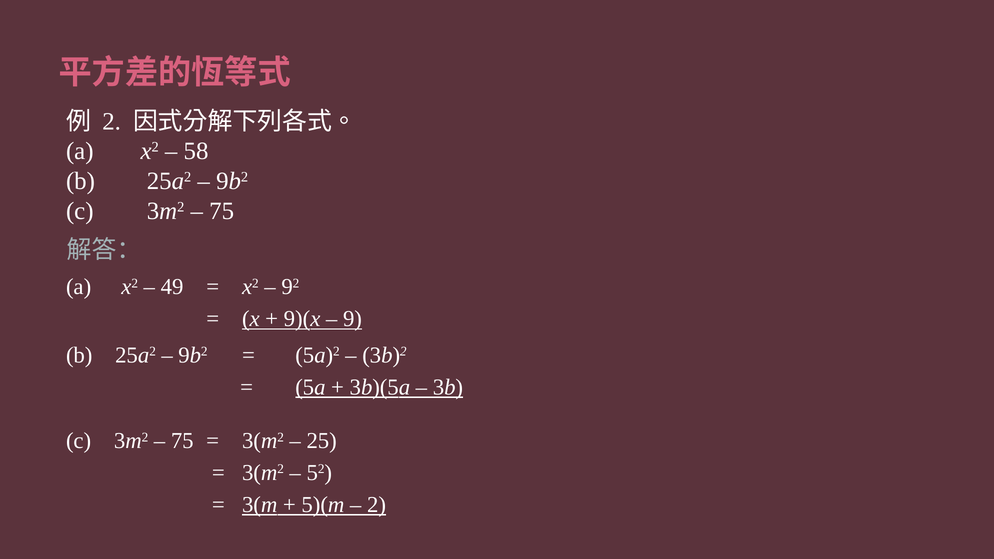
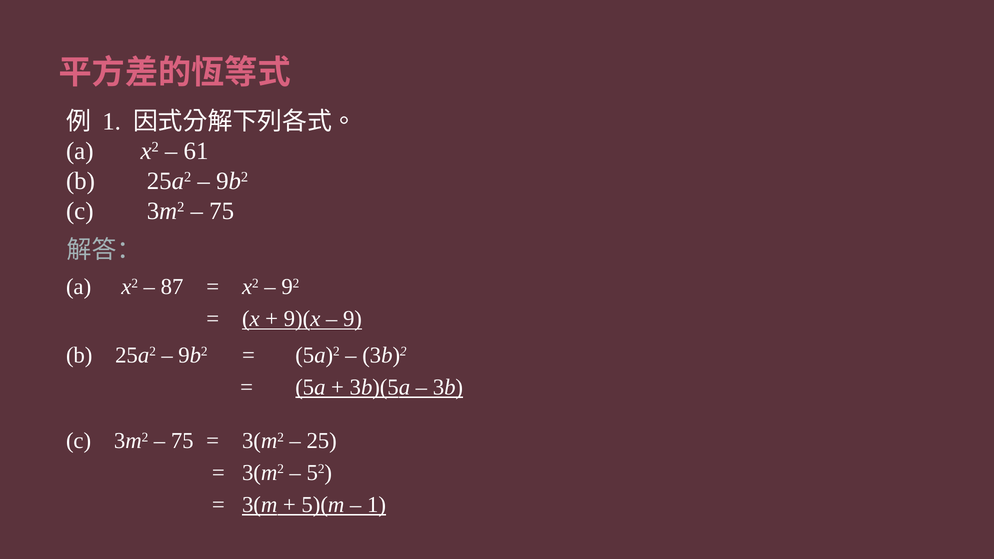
2 at (112, 121): 2 -> 1
58: 58 -> 61
49: 49 -> 87
2 at (377, 505): 2 -> 1
